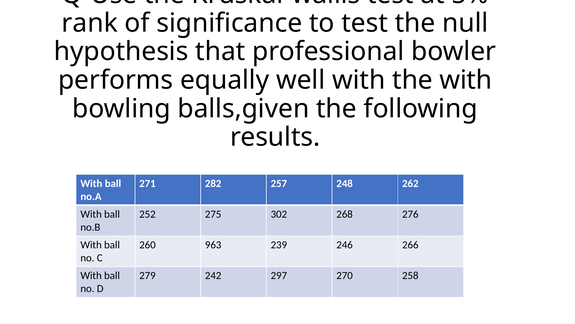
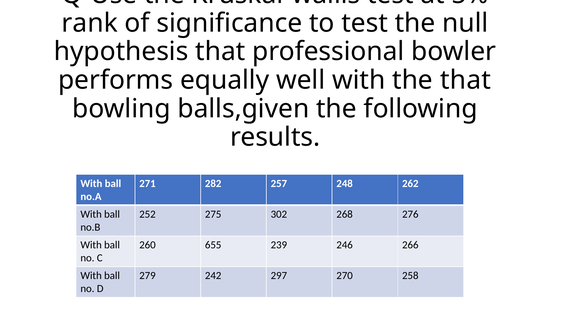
the with: with -> that
963: 963 -> 655
